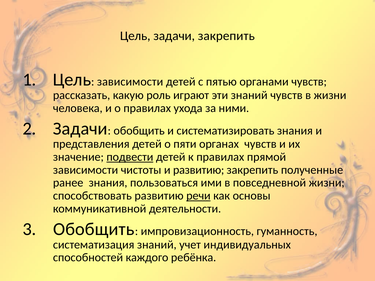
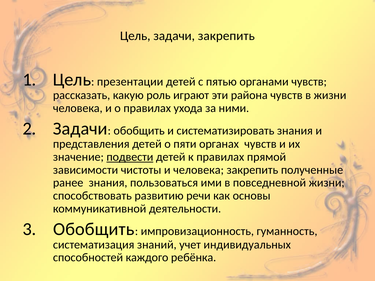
зависимости at (130, 82): зависимости -> презентации
эти знаний: знаний -> района
и развитию: развитию -> человека
речи underline: present -> none
